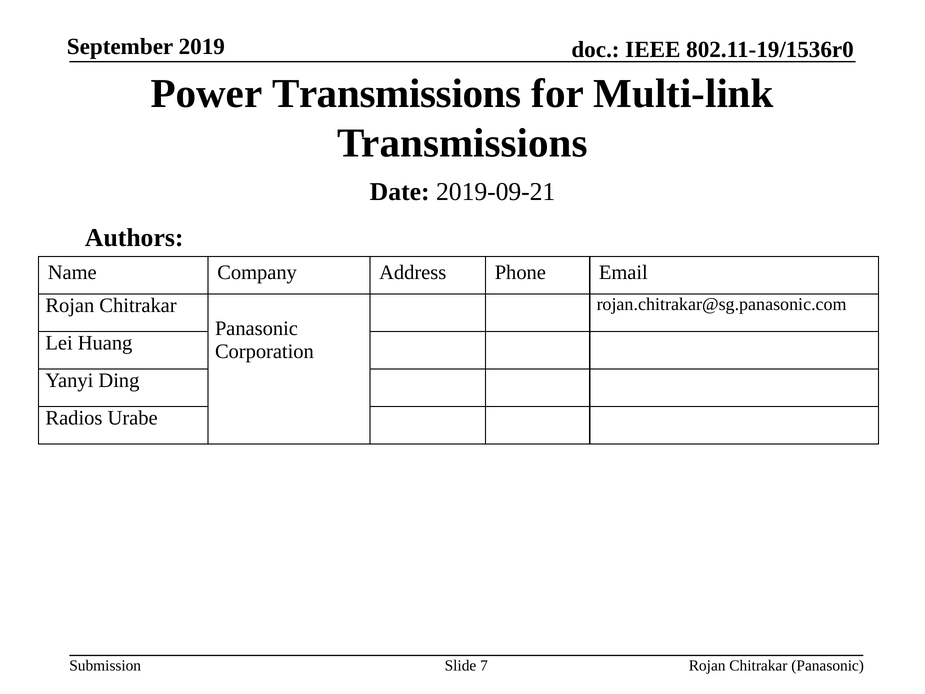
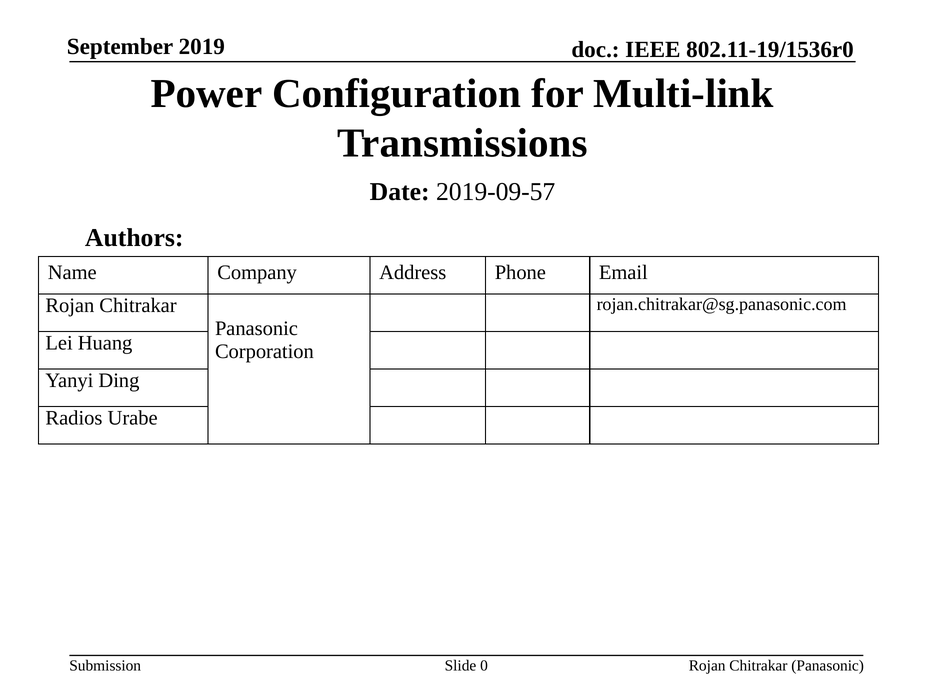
Power Transmissions: Transmissions -> Configuration
2019-09-21: 2019-09-21 -> 2019-09-57
7: 7 -> 0
